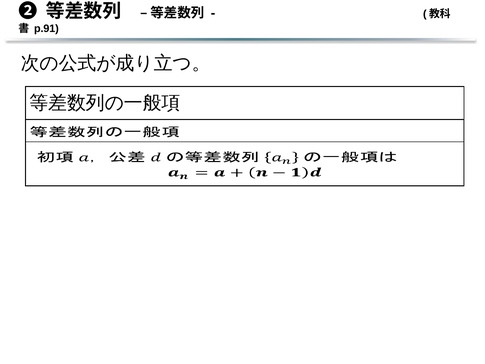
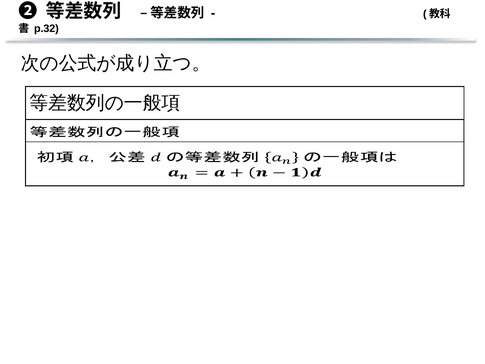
p.91: p.91 -> p.32
